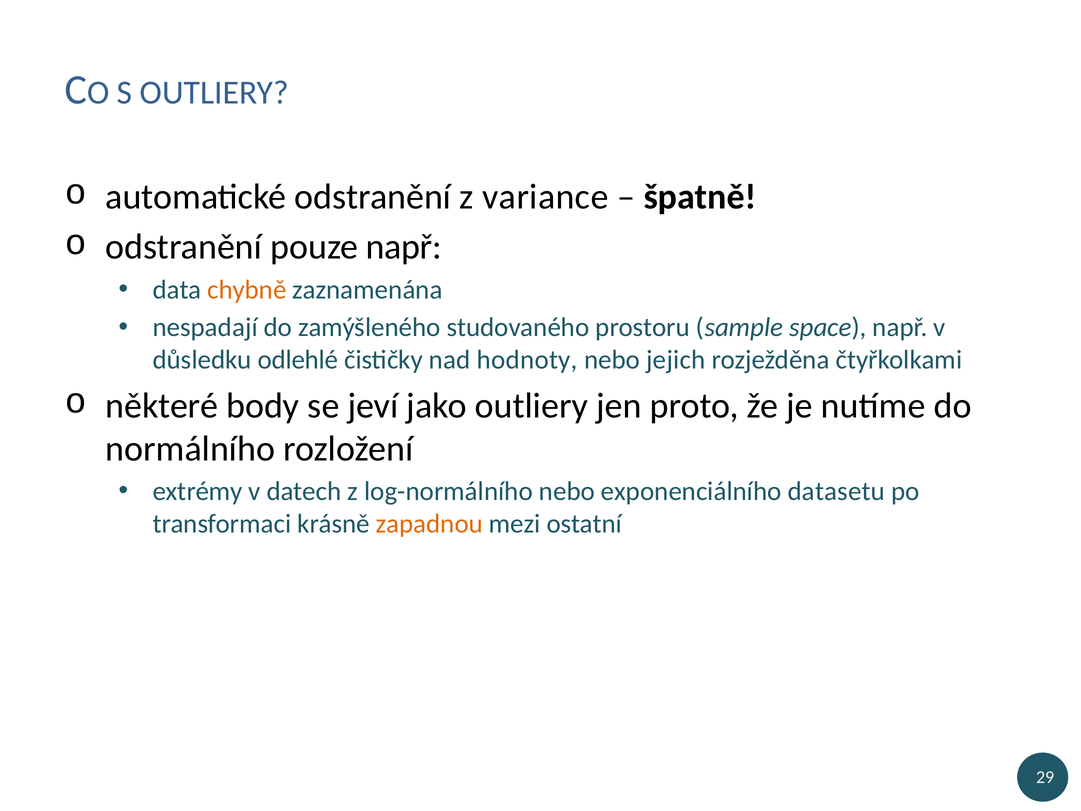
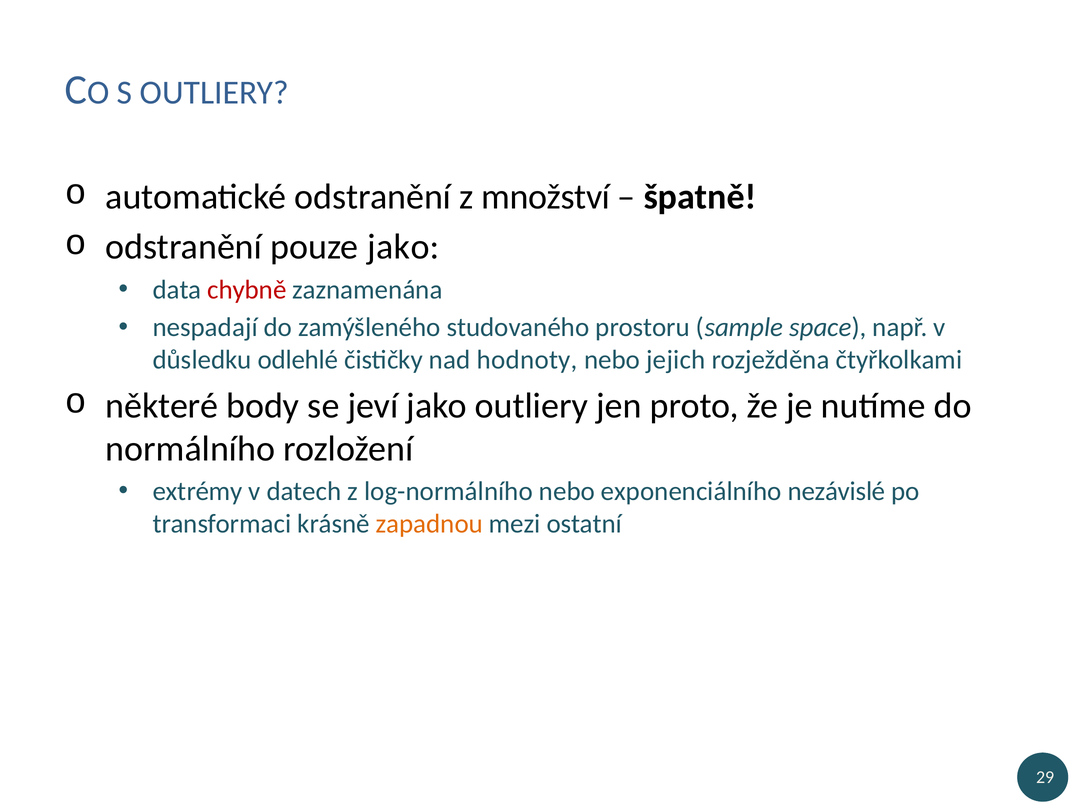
variance: variance -> množství
pouze např: např -> jako
chybně colour: orange -> red
datasetu: datasetu -> nezávislé
